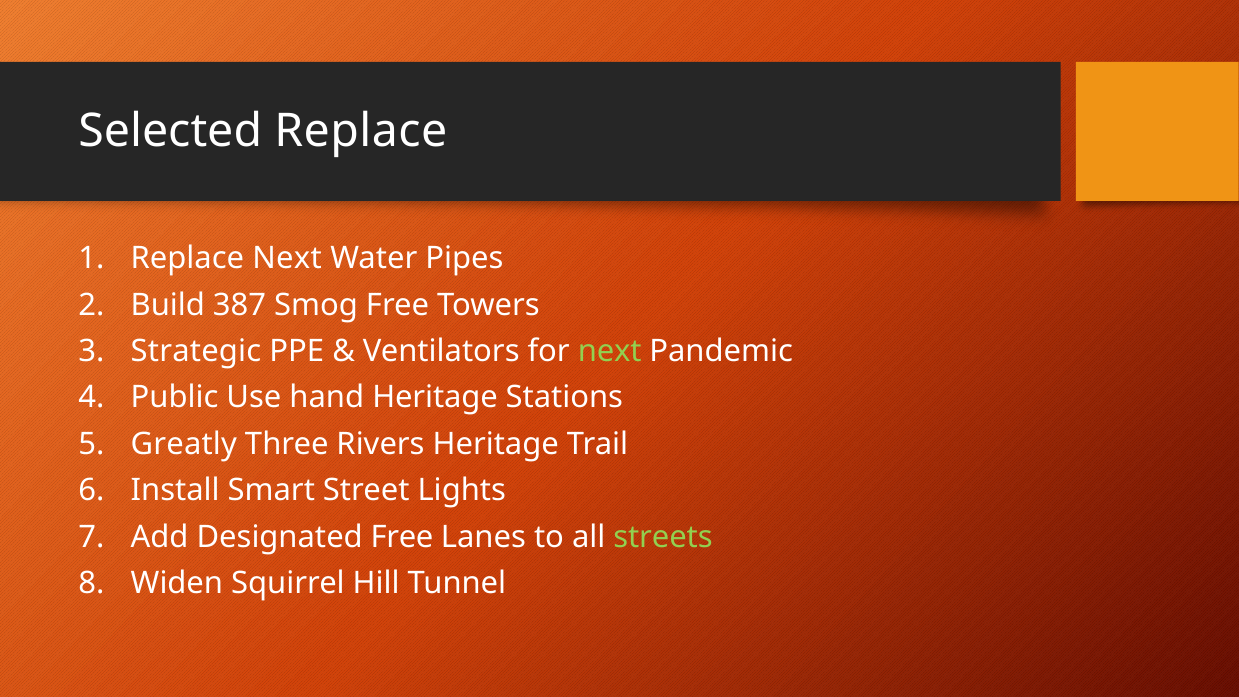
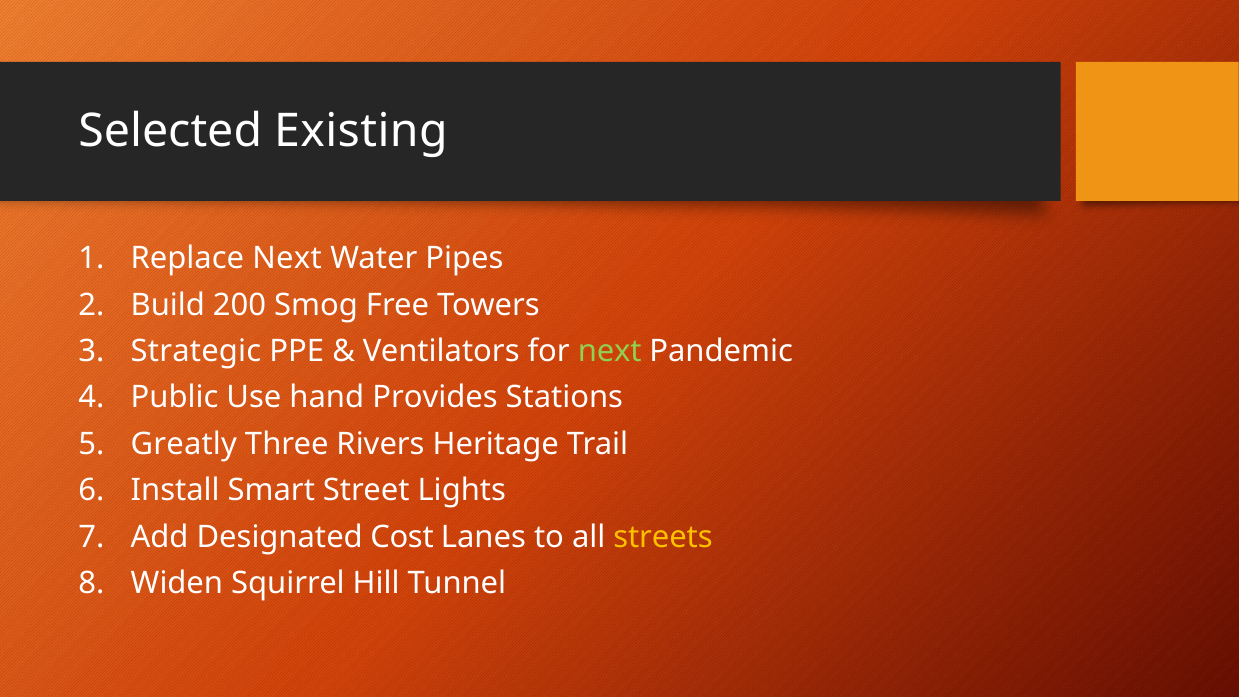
Selected Replace: Replace -> Existing
387: 387 -> 200
hand Heritage: Heritage -> Provides
Designated Free: Free -> Cost
streets colour: light green -> yellow
